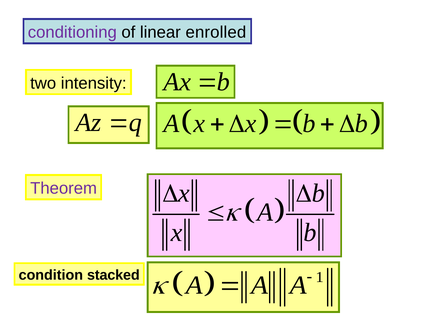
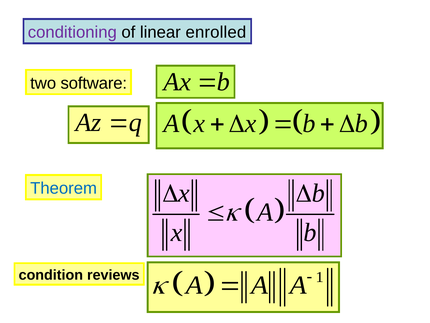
intensity: intensity -> software
Theorem colour: purple -> blue
stacked: stacked -> reviews
